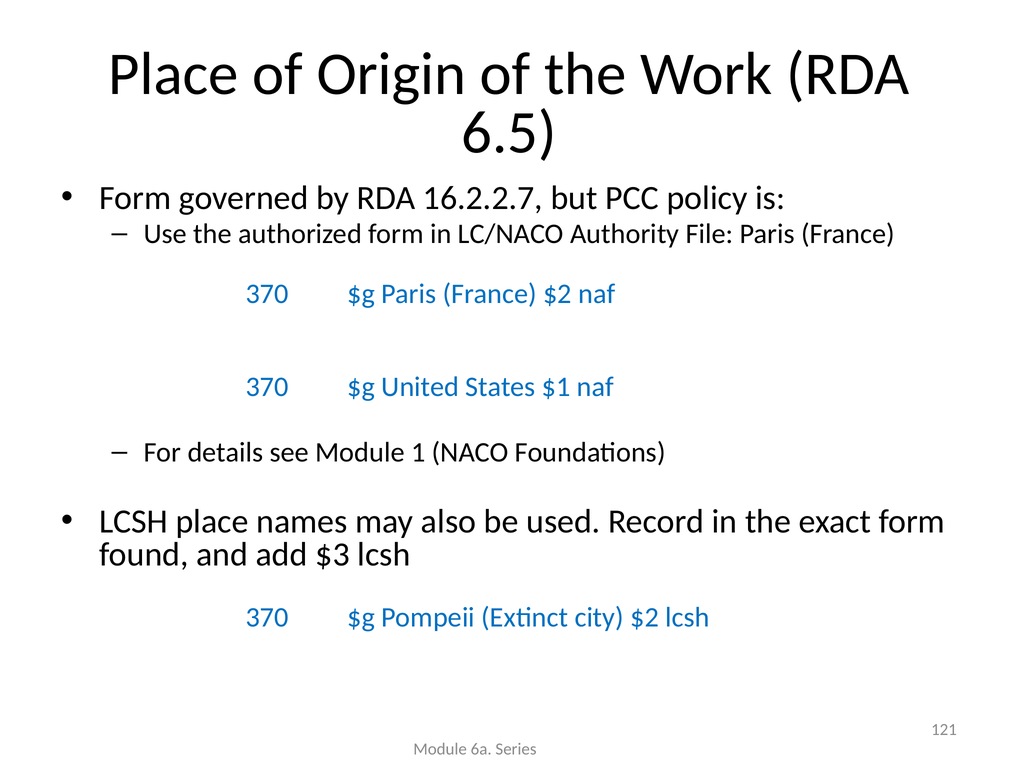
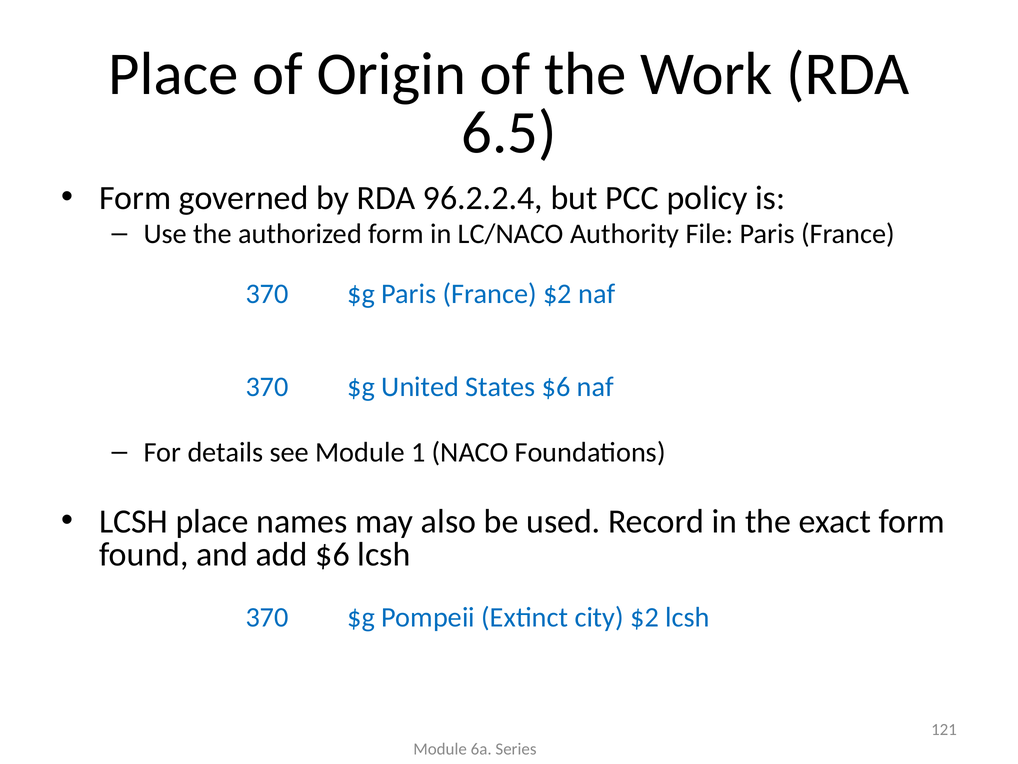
16.2.2.7: 16.2.2.7 -> 96.2.2.4
States $1: $1 -> $6
add $3: $3 -> $6
